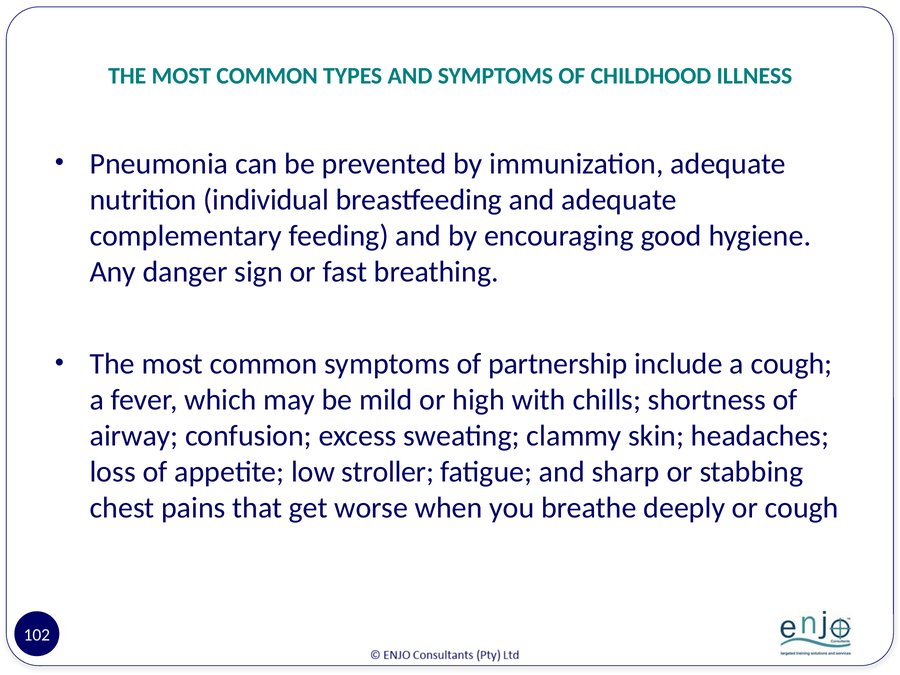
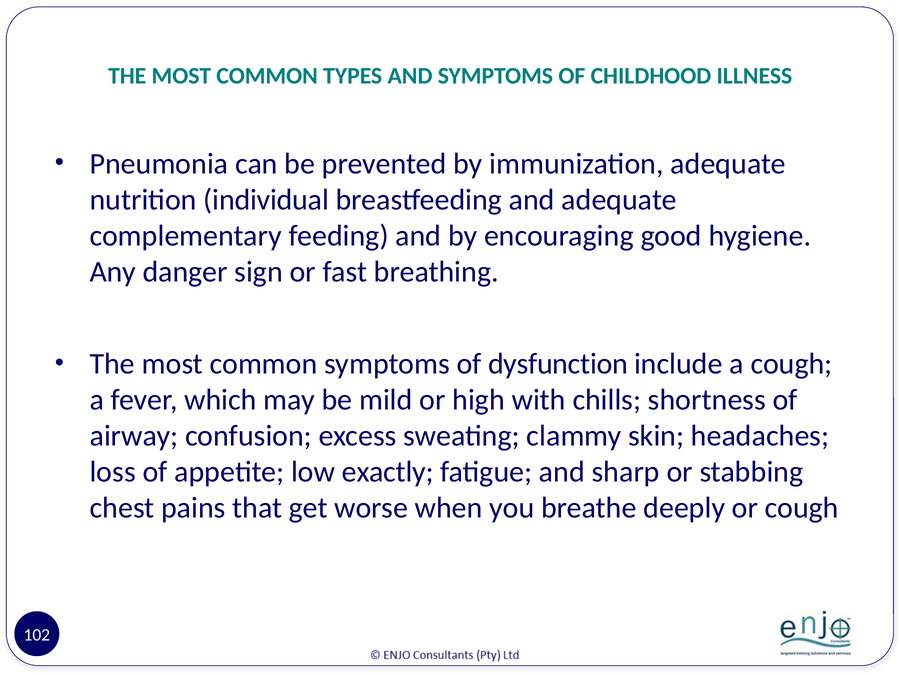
partnership: partnership -> dysfunction
stroller: stroller -> exactly
